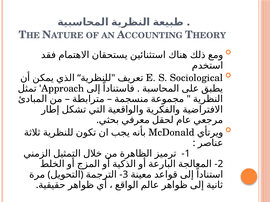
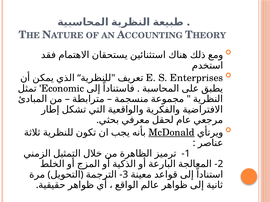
Sociological: Sociological -> Enterprises
Approach: Approach -> Economic
McDonald underline: none -> present
